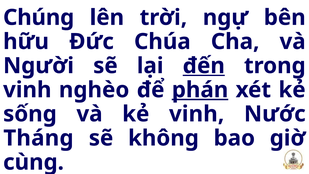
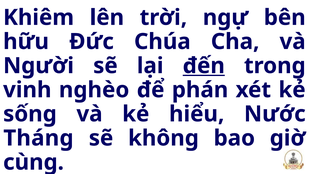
Chúng: Chúng -> Khiêm
phán underline: present -> none
kẻ vinh: vinh -> hiểu
